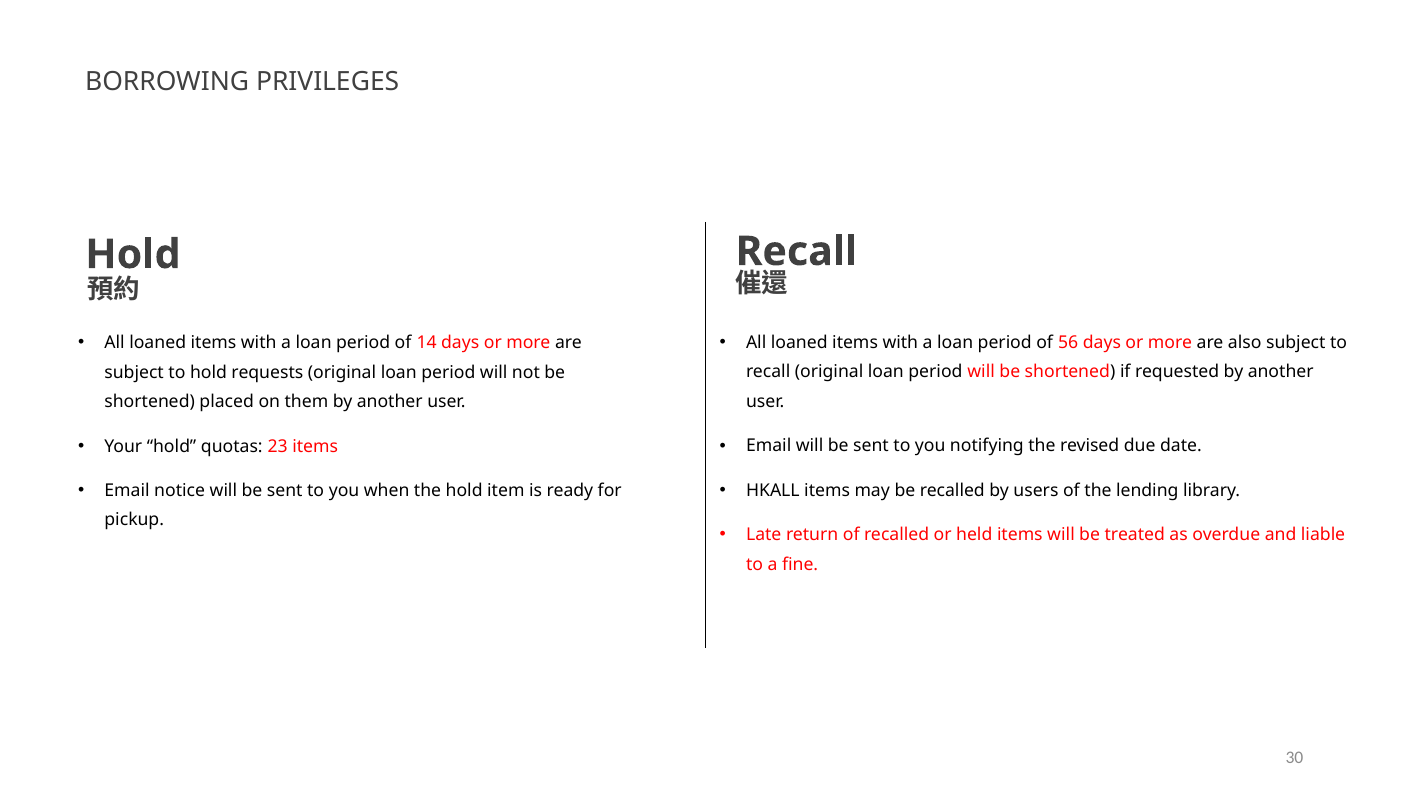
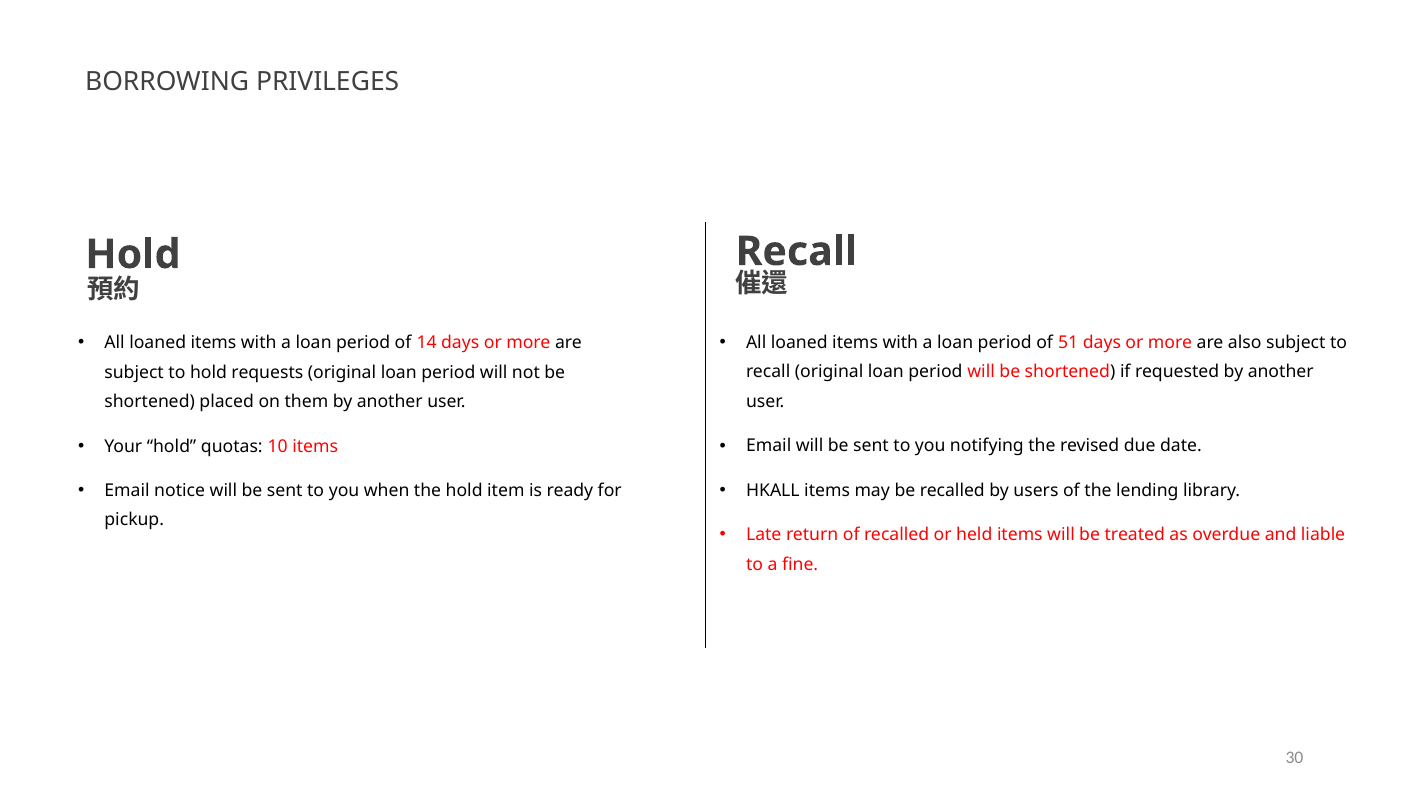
56: 56 -> 51
23: 23 -> 10
